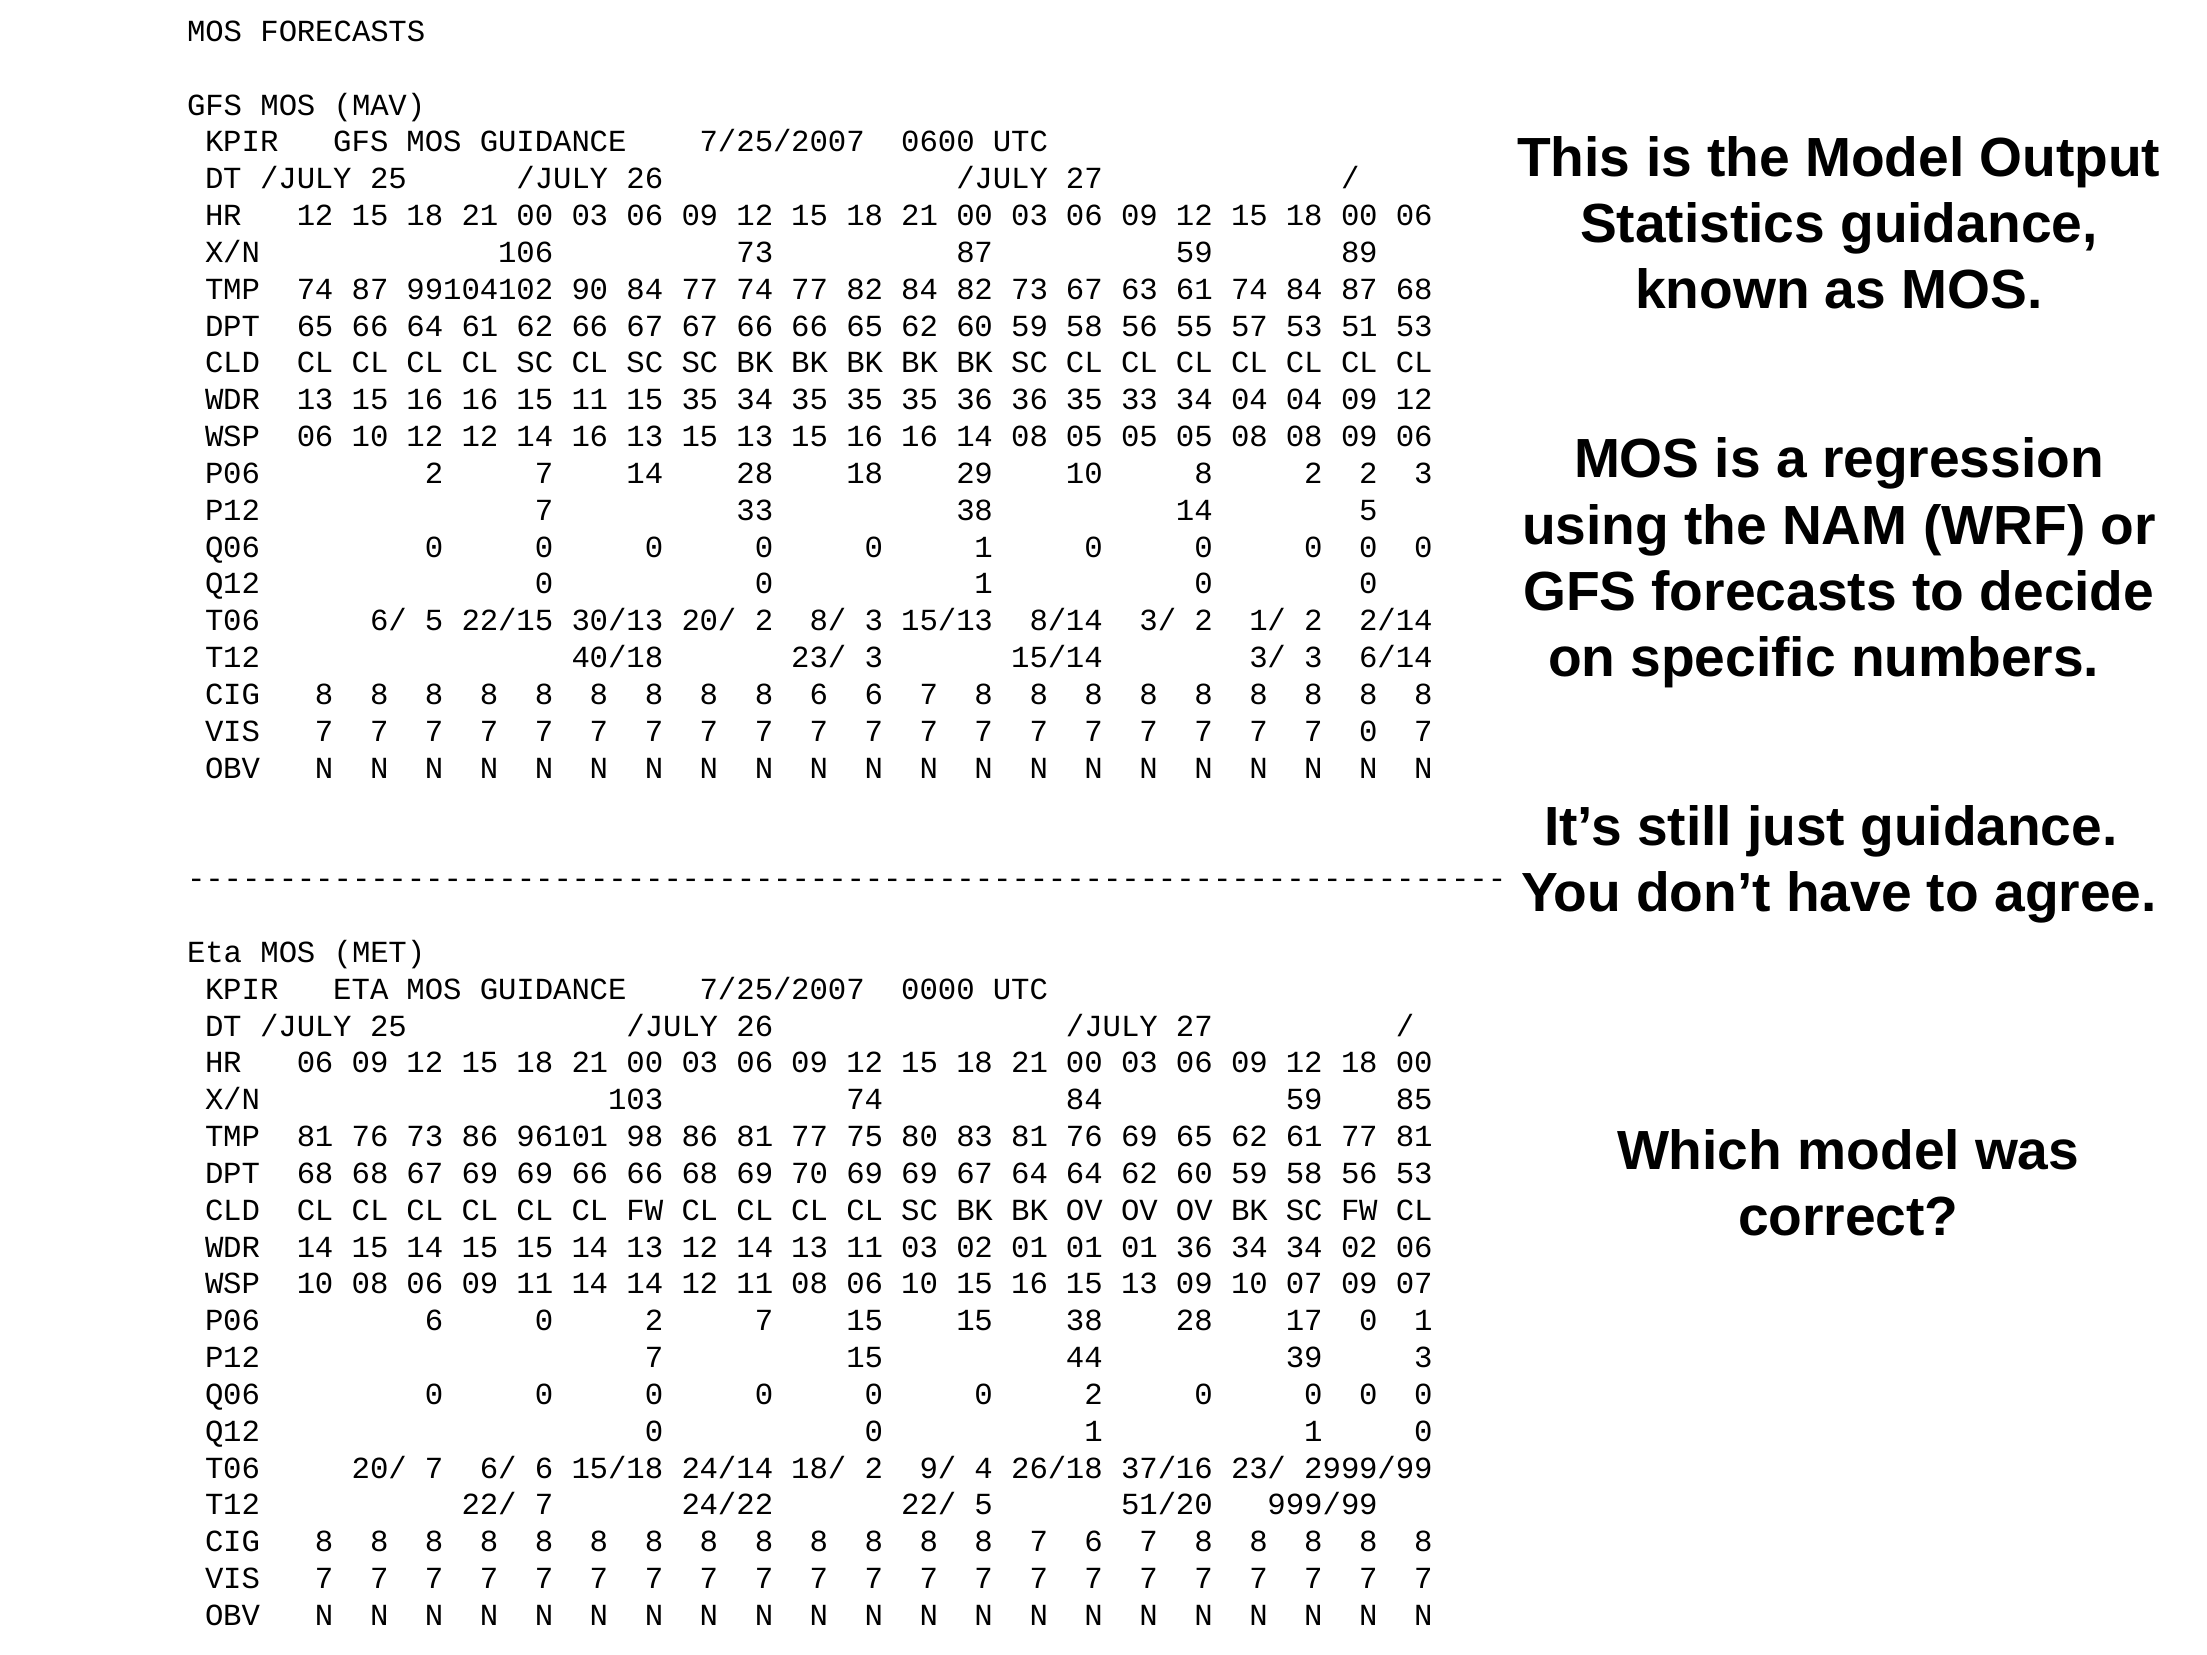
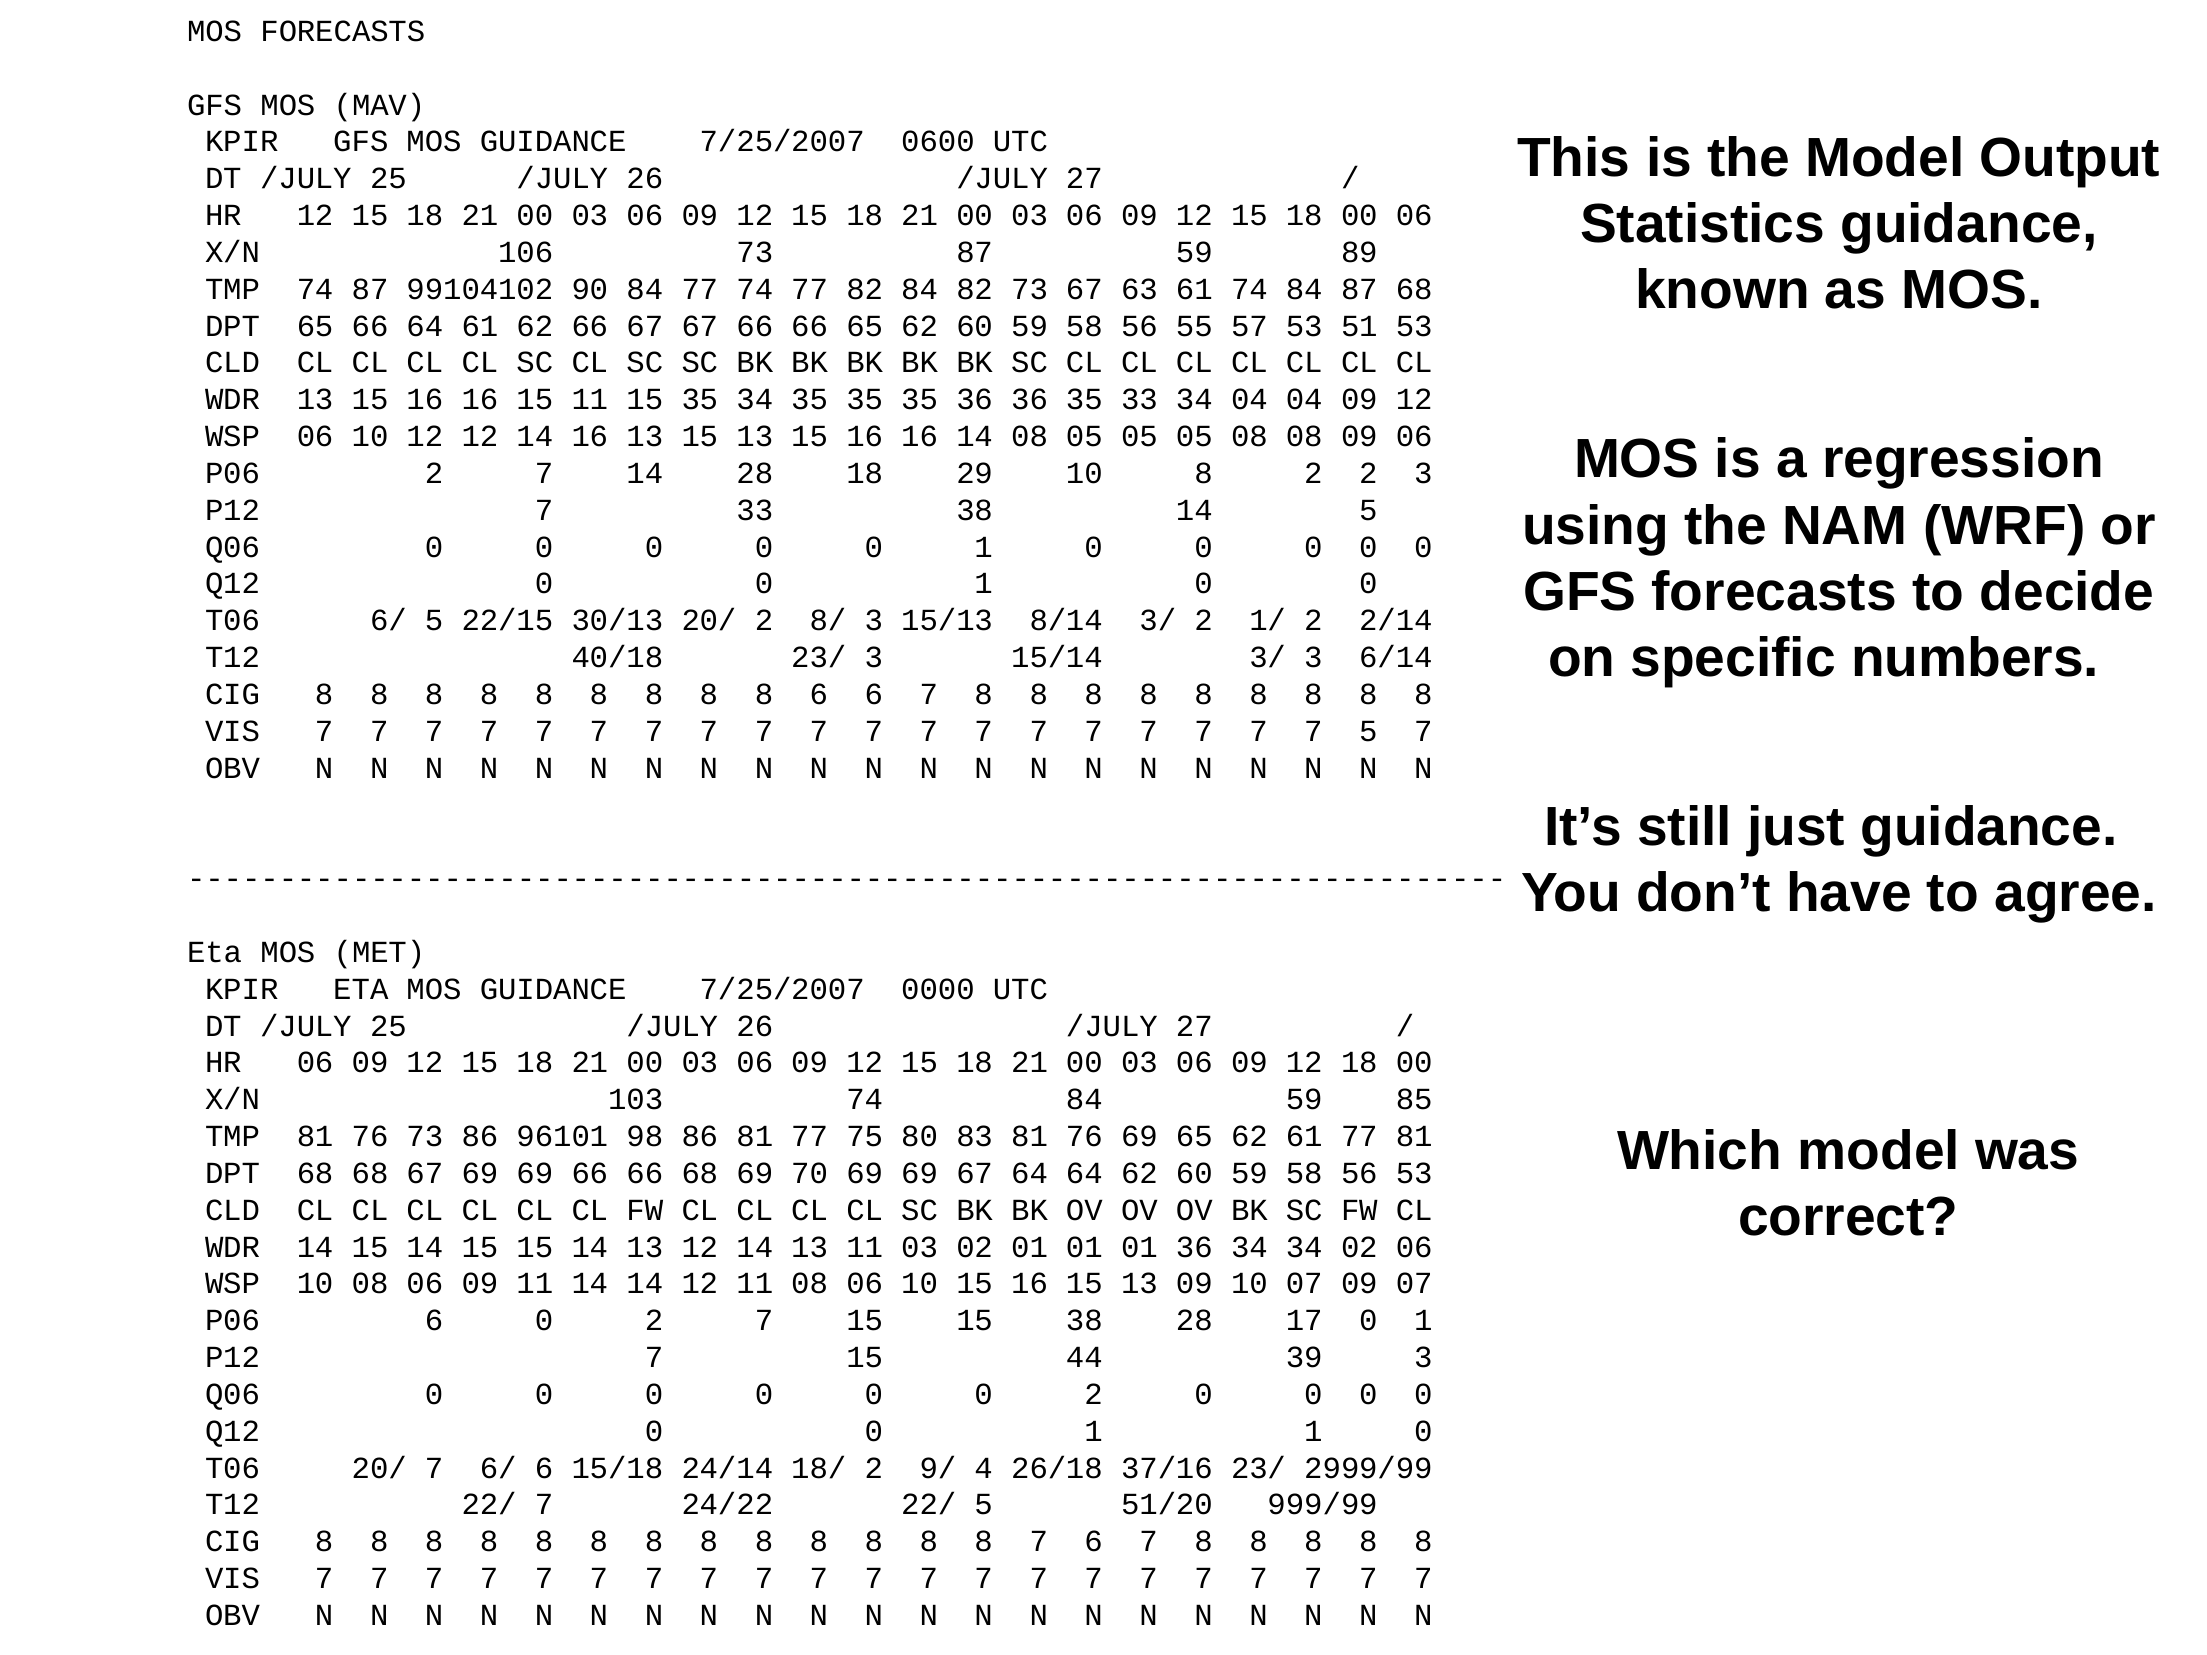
7 0: 0 -> 5
